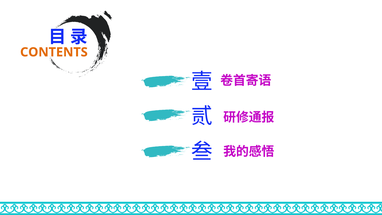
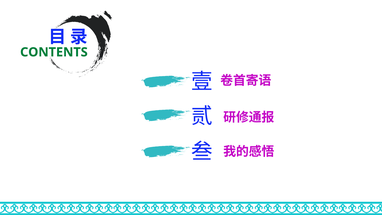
CONTENTS colour: orange -> green
